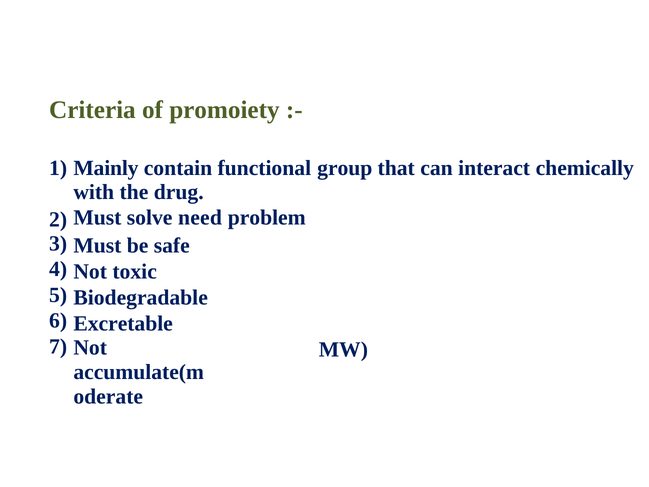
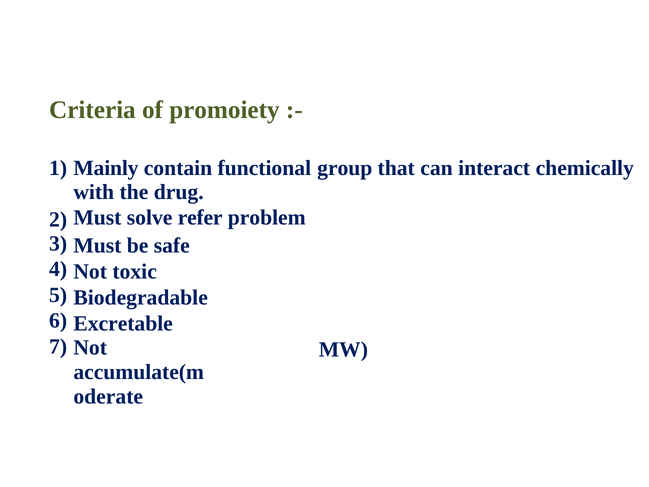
need: need -> refer
